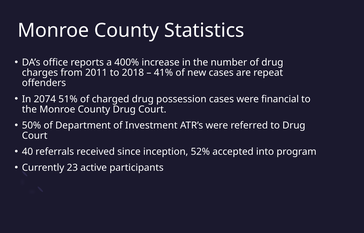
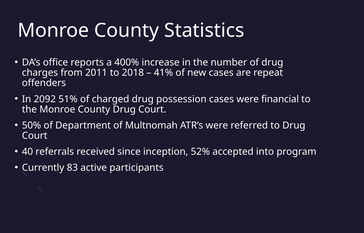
2074: 2074 -> 2092
Investment: Investment -> Multnomah
23: 23 -> 83
